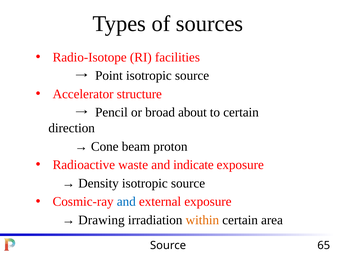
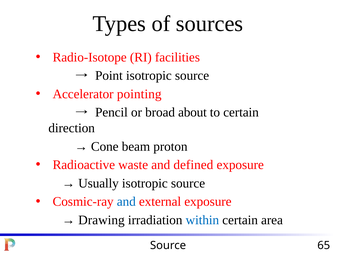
structure: structure -> pointing
indicate: indicate -> defined
Density: Density -> Usually
within colour: orange -> blue
